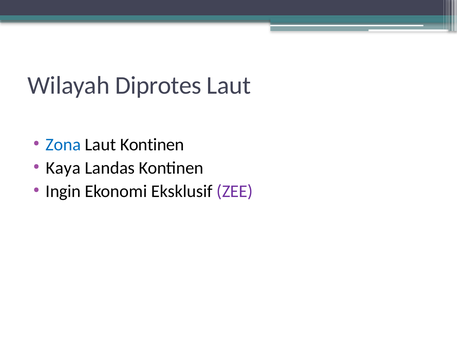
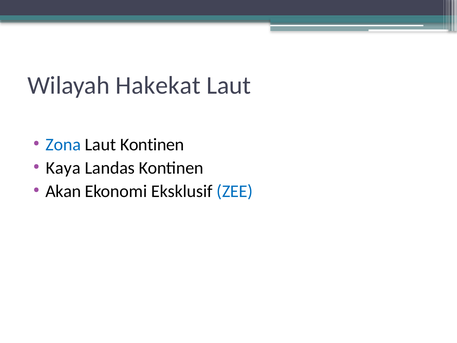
Diprotes: Diprotes -> Hakekat
Ingin: Ingin -> Akan
ZEE colour: purple -> blue
